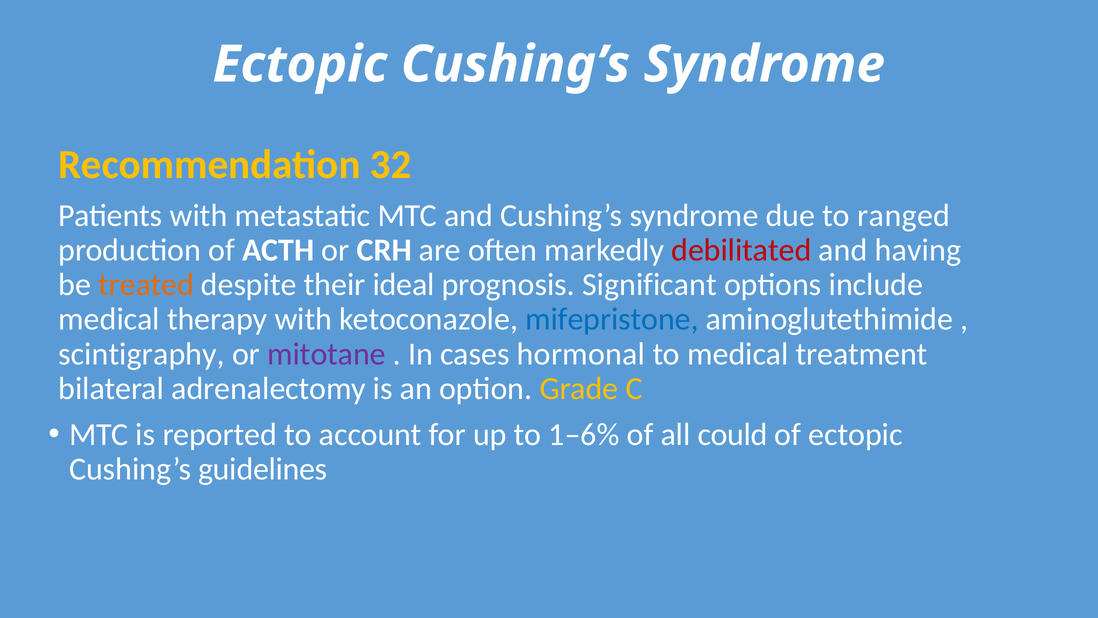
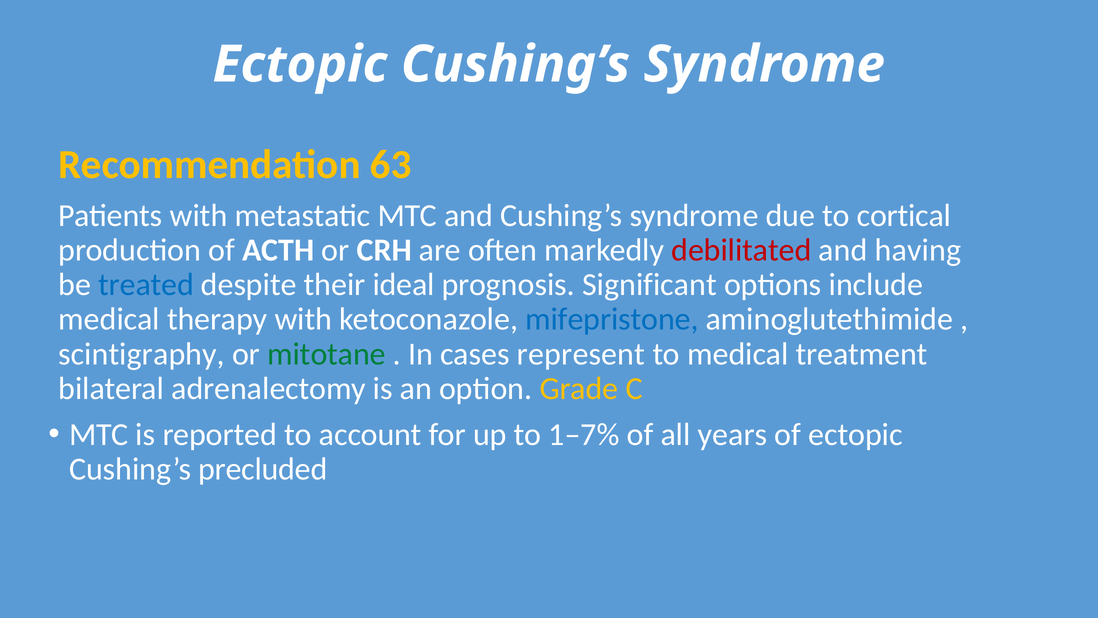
32: 32 -> 63
ranged: ranged -> cortical
treated colour: orange -> blue
mitotane colour: purple -> green
hormonal: hormonal -> represent
1–6%: 1–6% -> 1–7%
could: could -> years
guidelines: guidelines -> precluded
